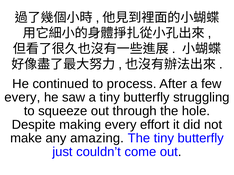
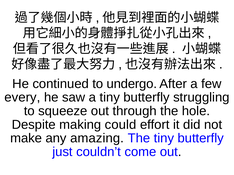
process: process -> undergo
making every: every -> could
